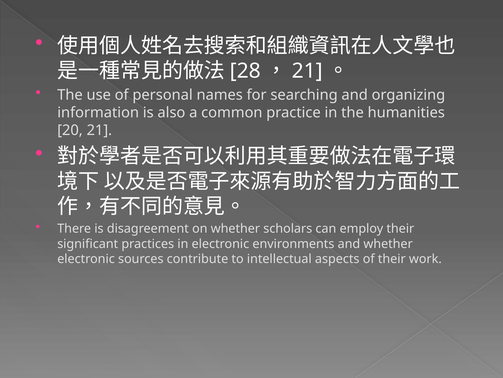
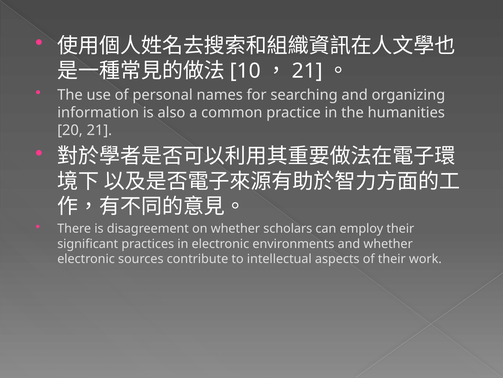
28: 28 -> 10
